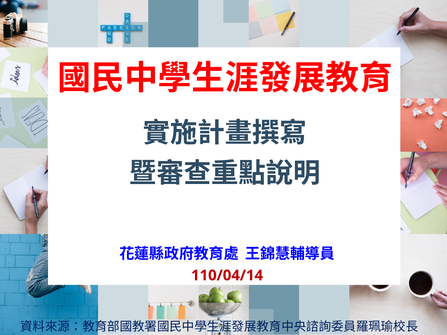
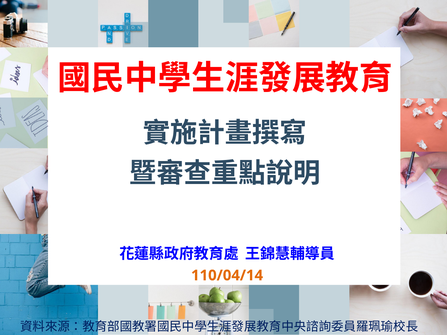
110/04/14 colour: red -> orange
